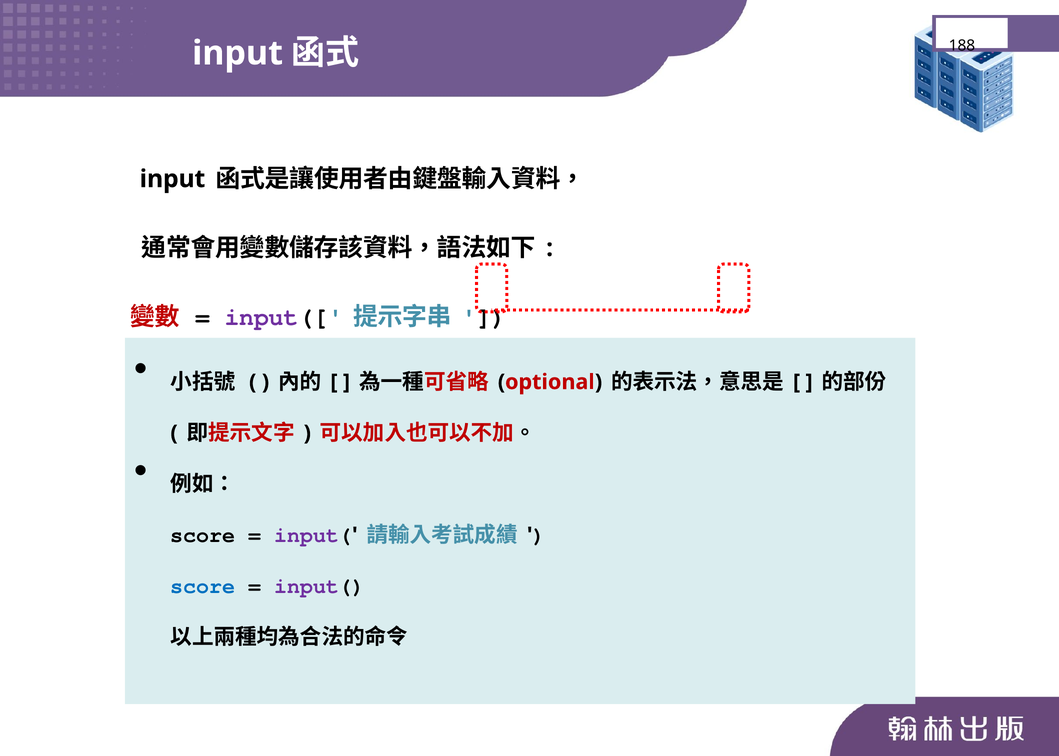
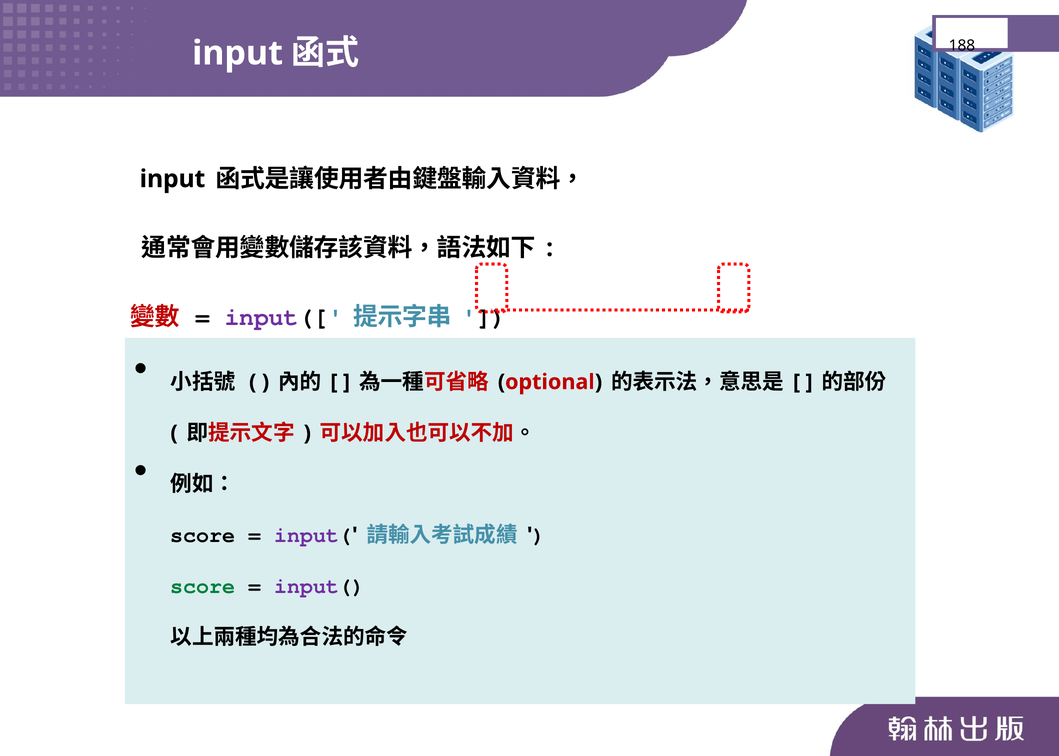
score at (203, 586) colour: blue -> green
